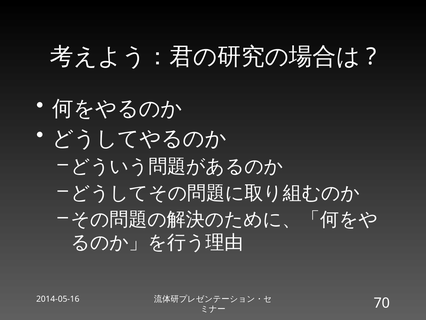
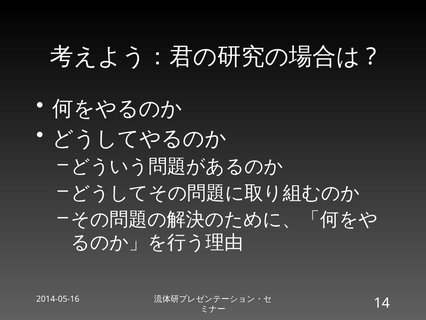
70: 70 -> 14
